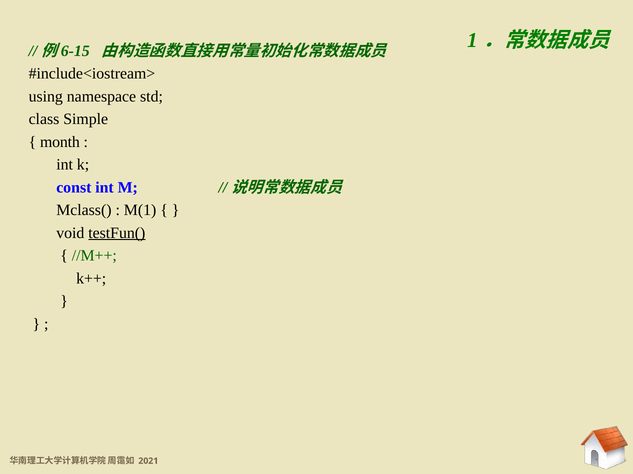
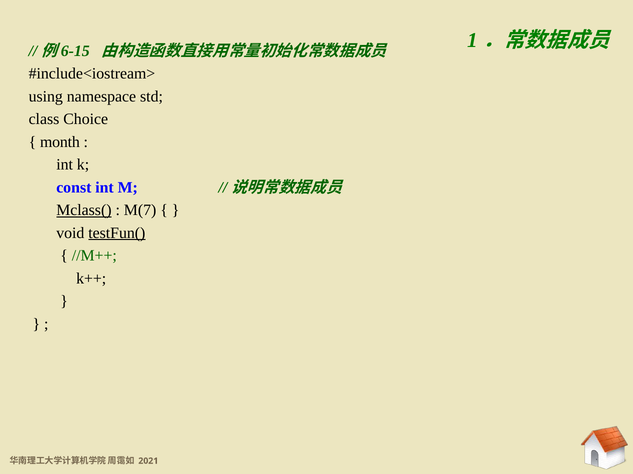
Simple: Simple -> Choice
Mclass( underline: none -> present
M(1: M(1 -> M(7
